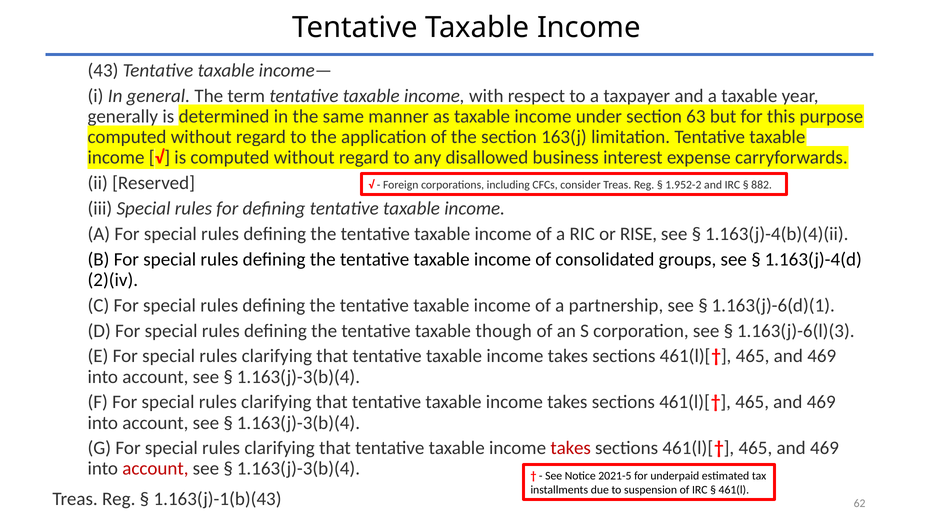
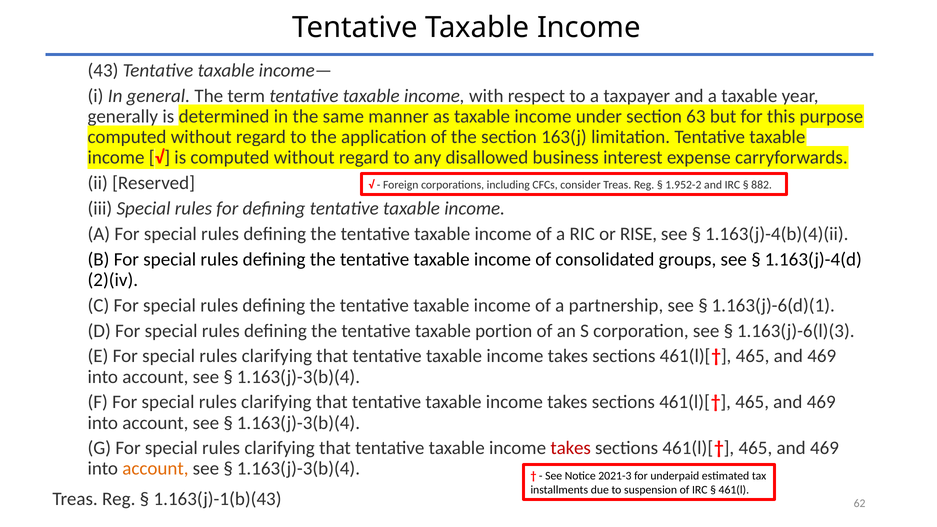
though: though -> portion
account at (155, 469) colour: red -> orange
2021-5: 2021-5 -> 2021-3
